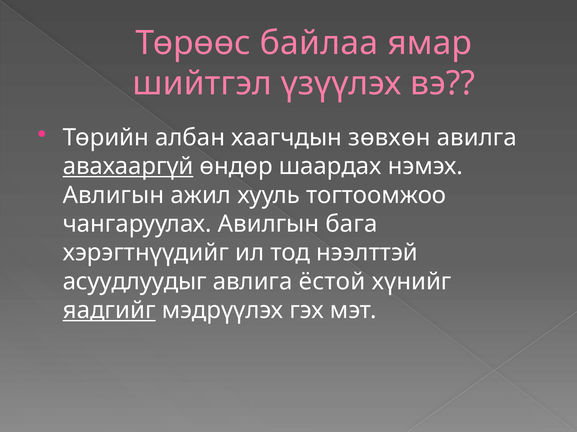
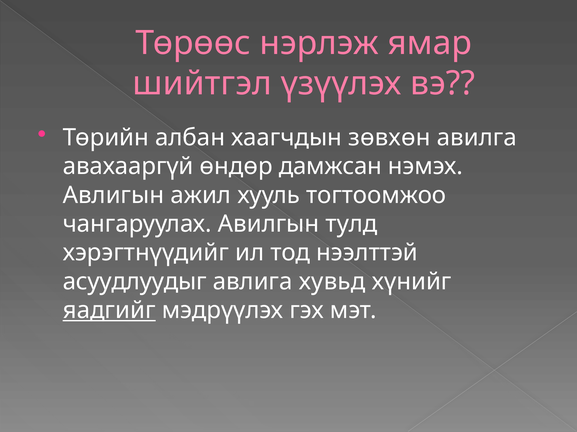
байлаа: байлаа -> нэрлэж
авахааргүй underline: present -> none
шаардах: шаардах -> дамжсан
бага: бага -> тулд
ёстой: ёстой -> хувьд
